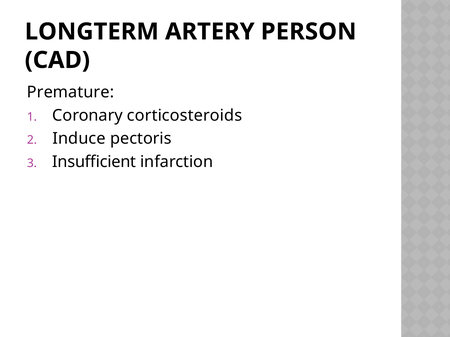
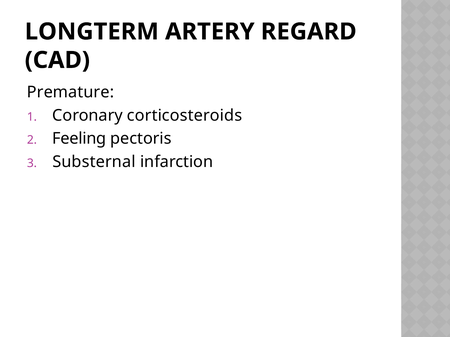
PERSON: PERSON -> REGARD
Induce: Induce -> Feeling
Insufficient: Insufficient -> Substernal
